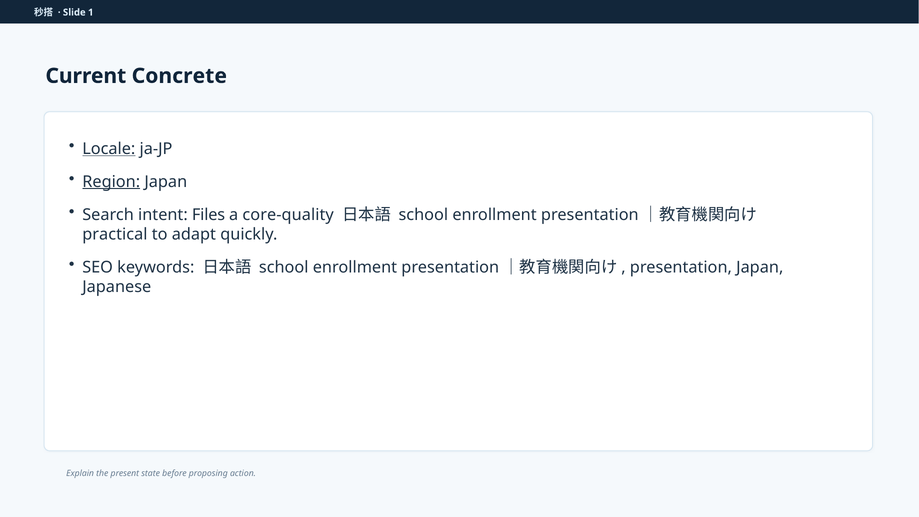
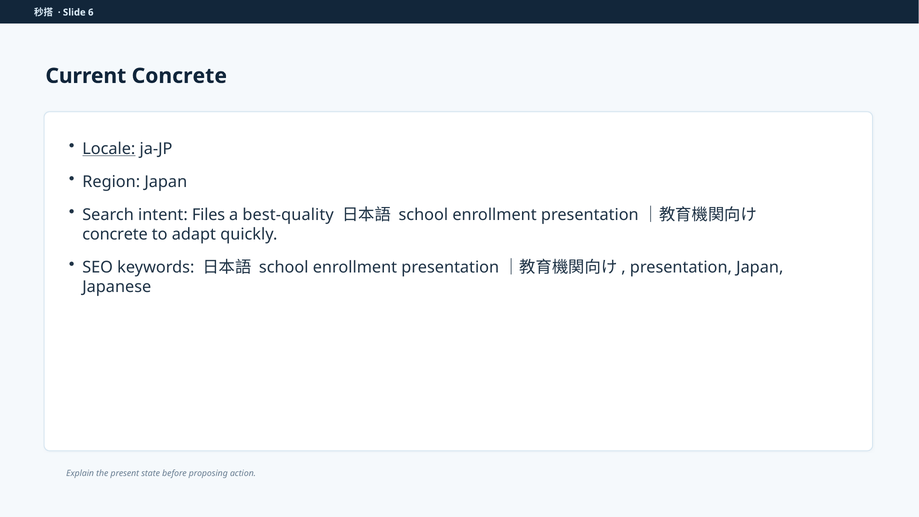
1: 1 -> 6
Region underline: present -> none
core-quality: core-quality -> best-quality
practical at (115, 234): practical -> concrete
